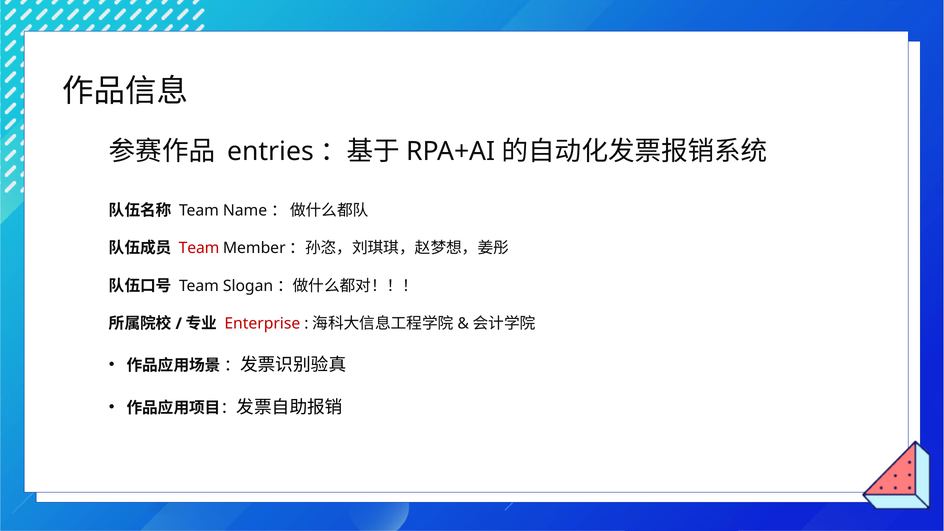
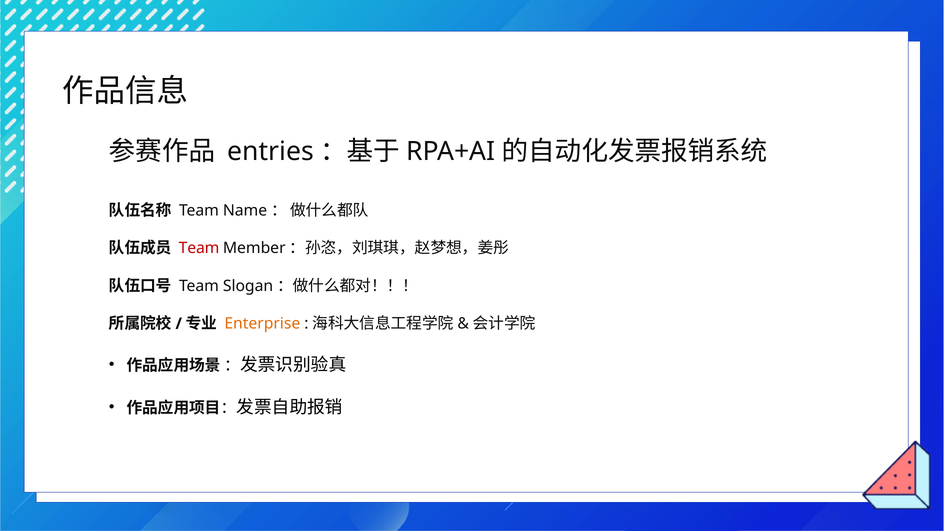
Enterprise colour: red -> orange
